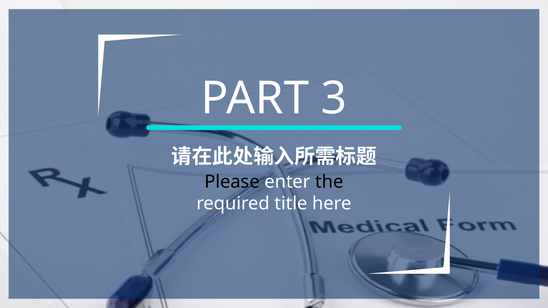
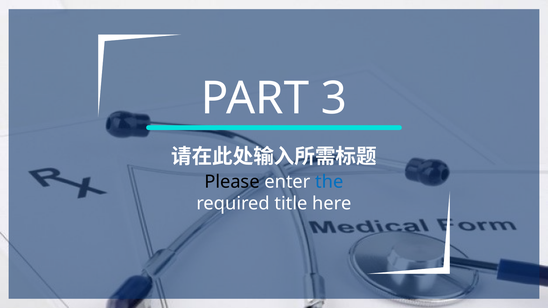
the colour: black -> blue
